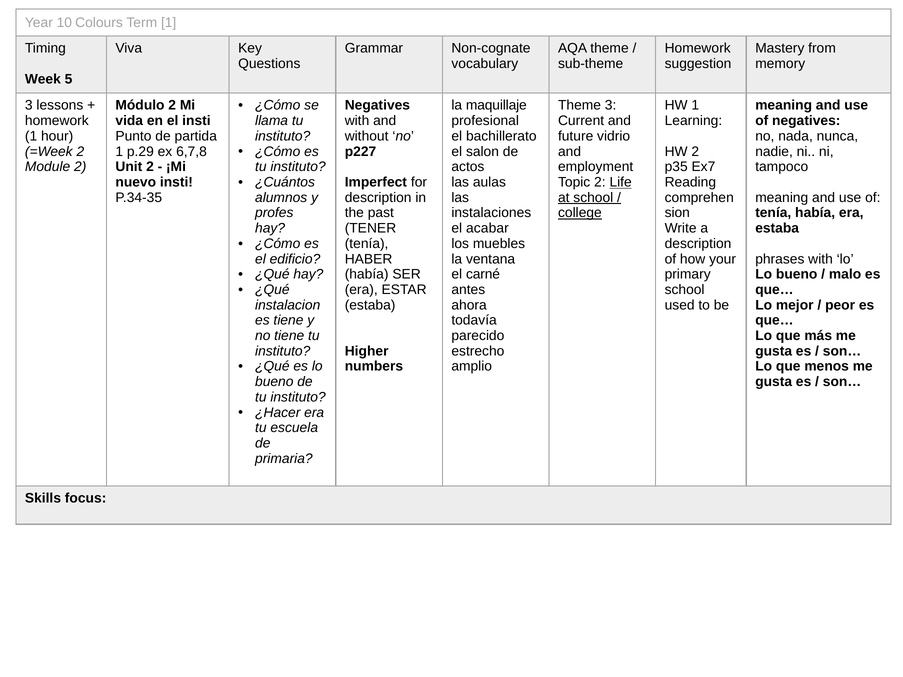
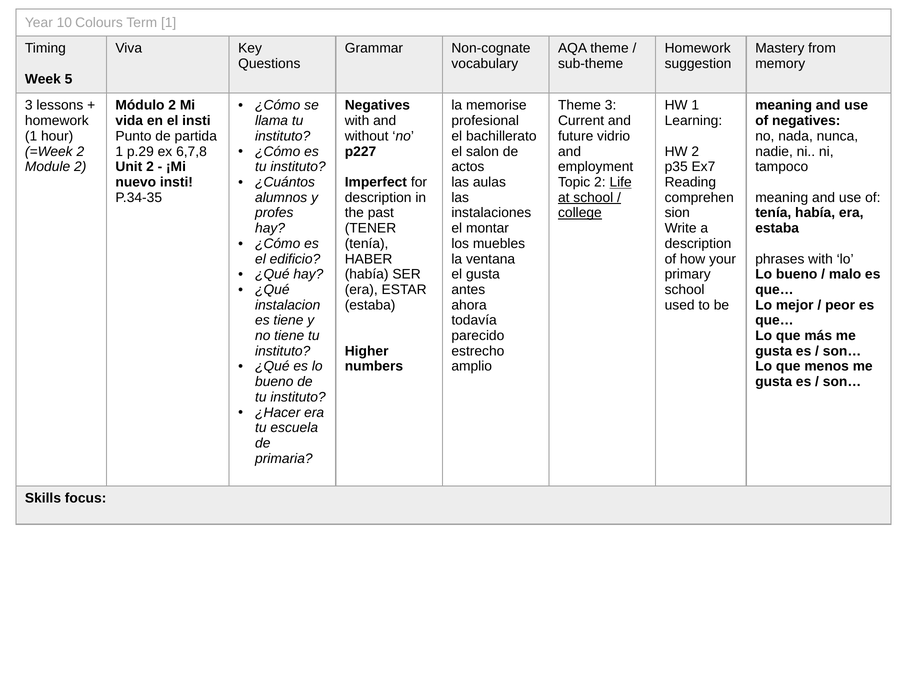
maquillaje: maquillaje -> memorise
acabar: acabar -> montar
el carné: carné -> gusta
